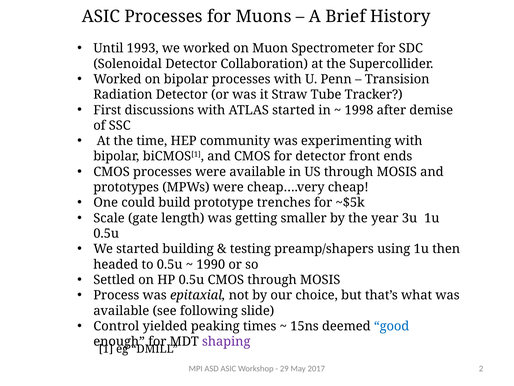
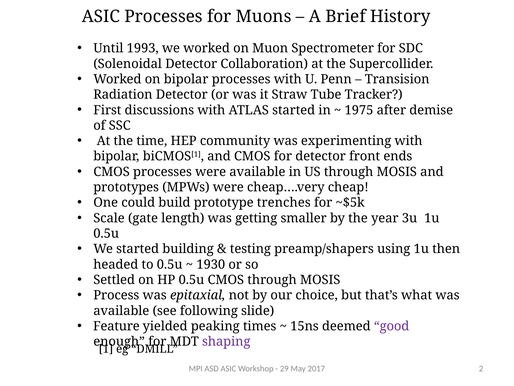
1998: 1998 -> 1975
1990: 1990 -> 1930
Control: Control -> Feature
good colour: blue -> purple
